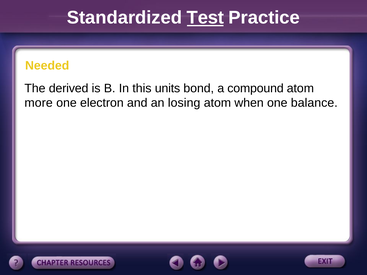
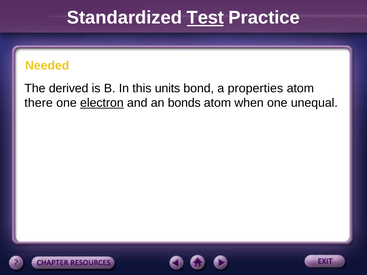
compound: compound -> properties
more: more -> there
electron underline: none -> present
losing: losing -> bonds
balance: balance -> unequal
